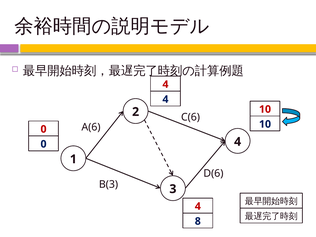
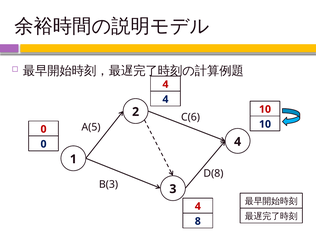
A(6: A(6 -> A(5
D(6: D(6 -> D(8
